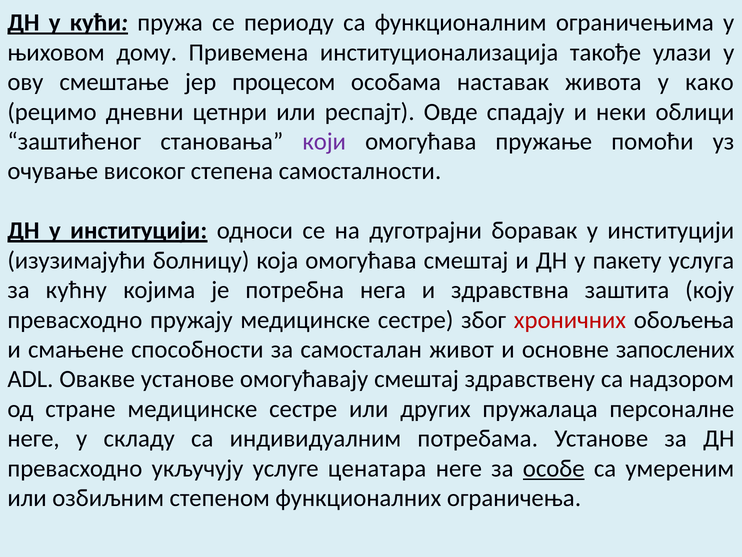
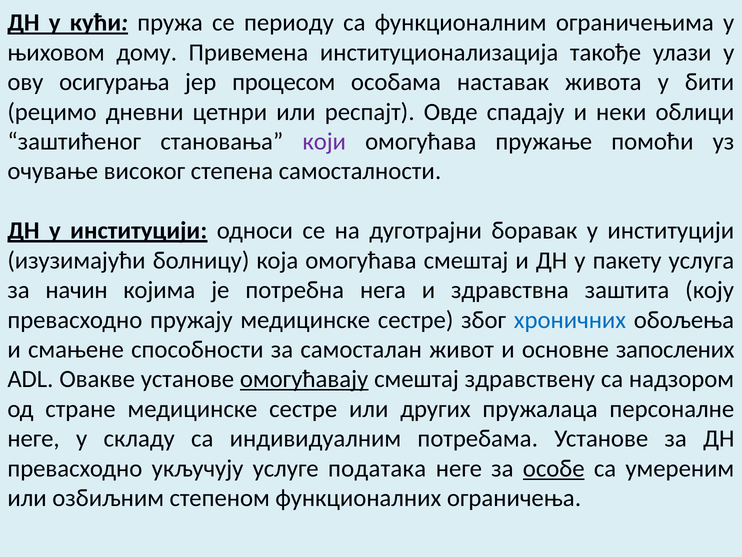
смештање: смештање -> осигурања
како: како -> бити
кућну: кућну -> начин
хроничних colour: red -> blue
омогућавају underline: none -> present
ценатара: ценатара -> података
